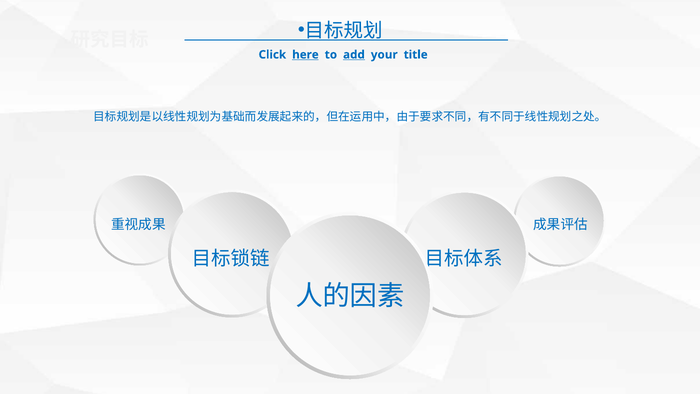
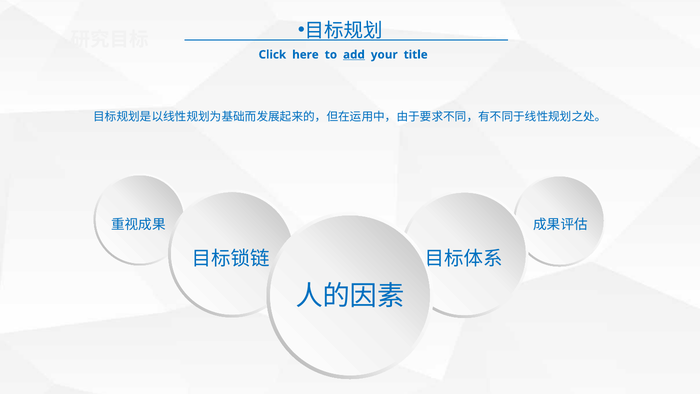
here underline: present -> none
